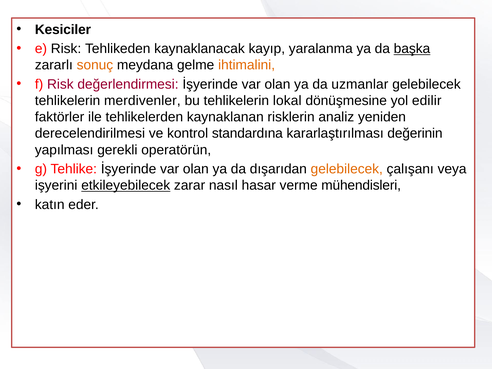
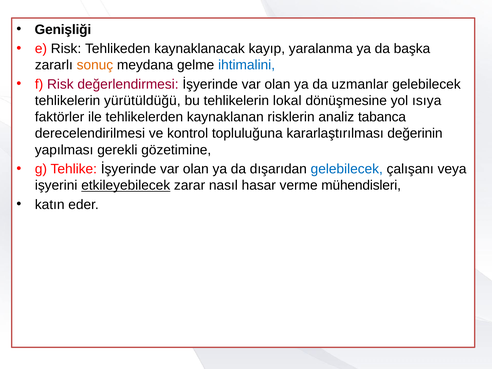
Kesiciler: Kesiciler -> Genişliği
başka underline: present -> none
ihtimalini colour: orange -> blue
merdivenler: merdivenler -> yürütüldüğü
edilir: edilir -> ısıya
yeniden: yeniden -> tabanca
standardına: standardına -> topluluğuna
operatörün: operatörün -> gözetimine
gelebilecek at (347, 169) colour: orange -> blue
